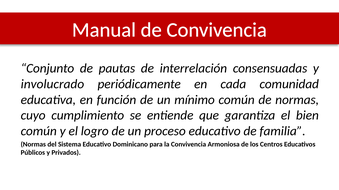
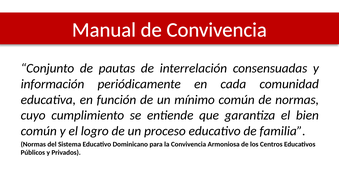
involucrado: involucrado -> información
